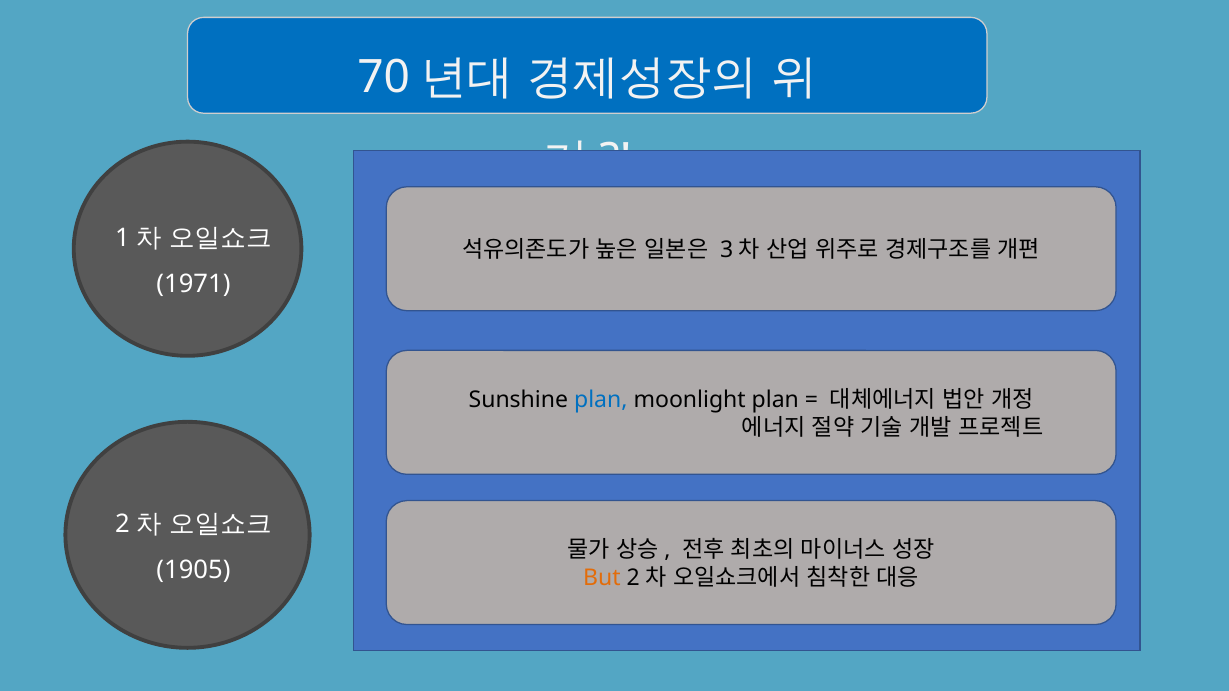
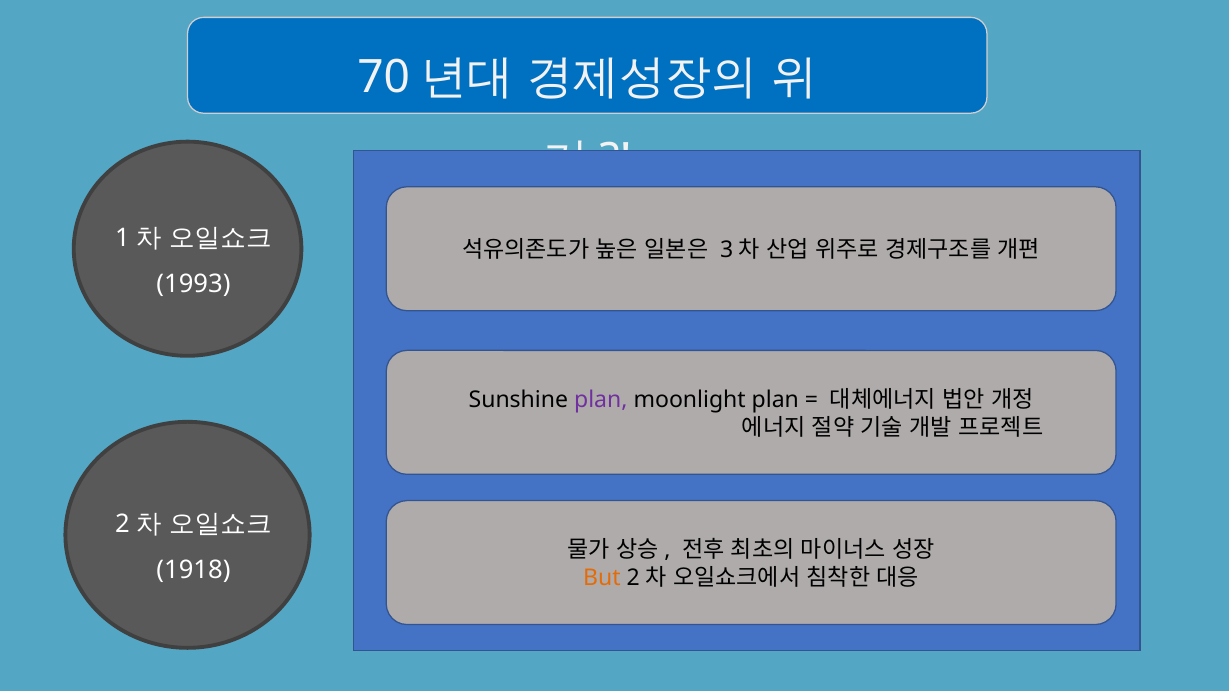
1971: 1971 -> 1993
plan at (601, 400) colour: blue -> purple
1905: 1905 -> 1918
